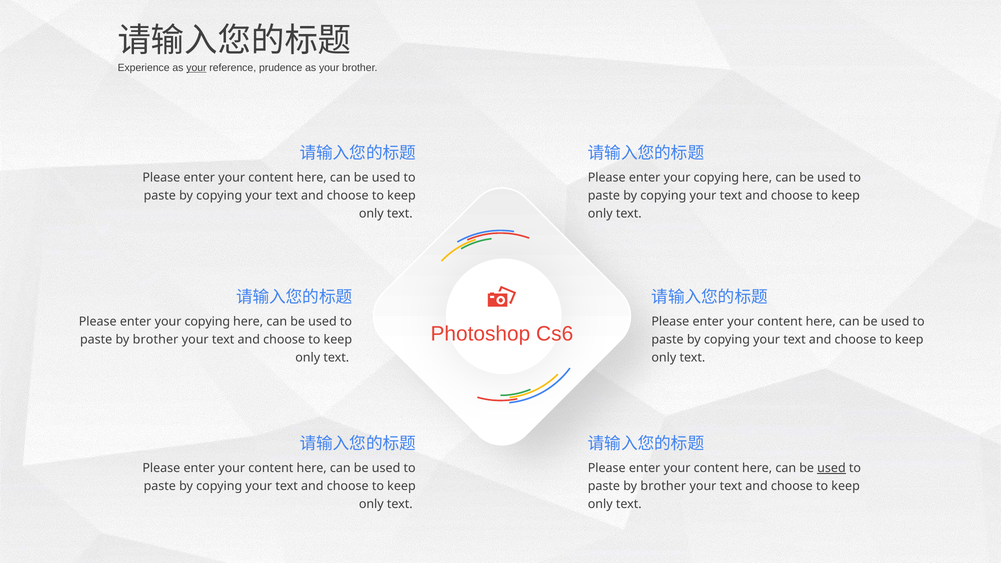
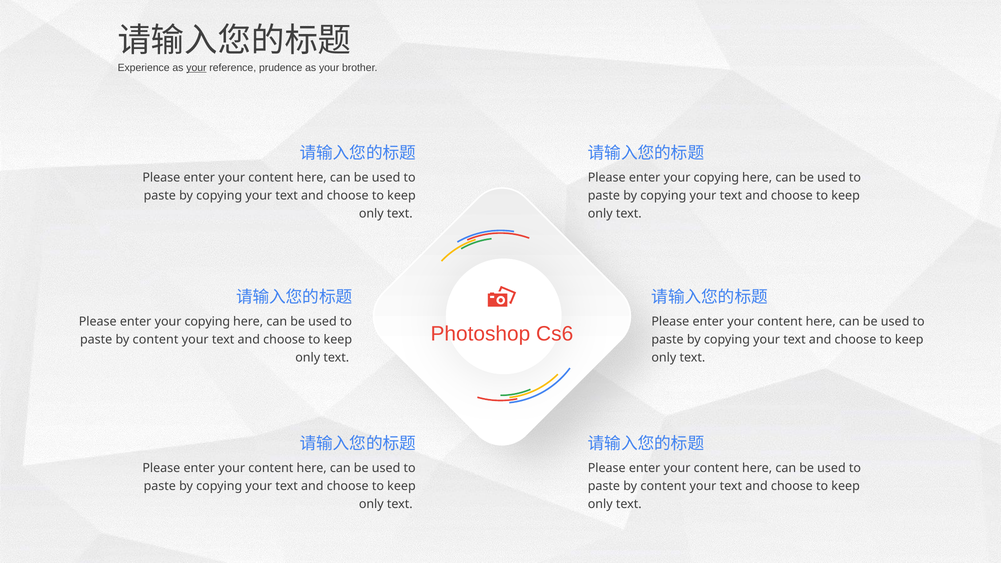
brother at (156, 339): brother -> content
used at (831, 468) underline: present -> none
brother at (663, 486): brother -> content
